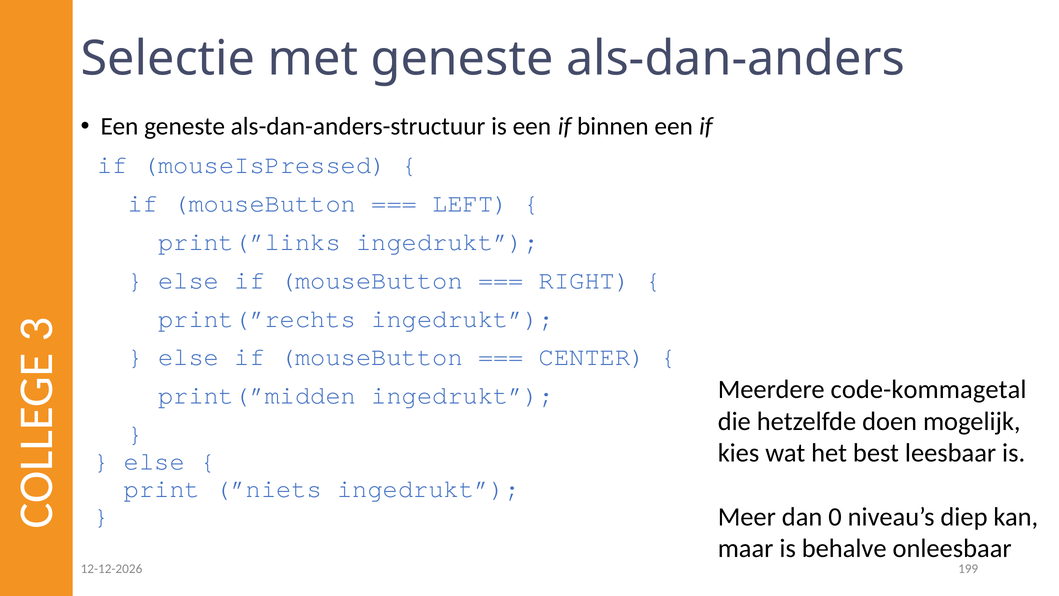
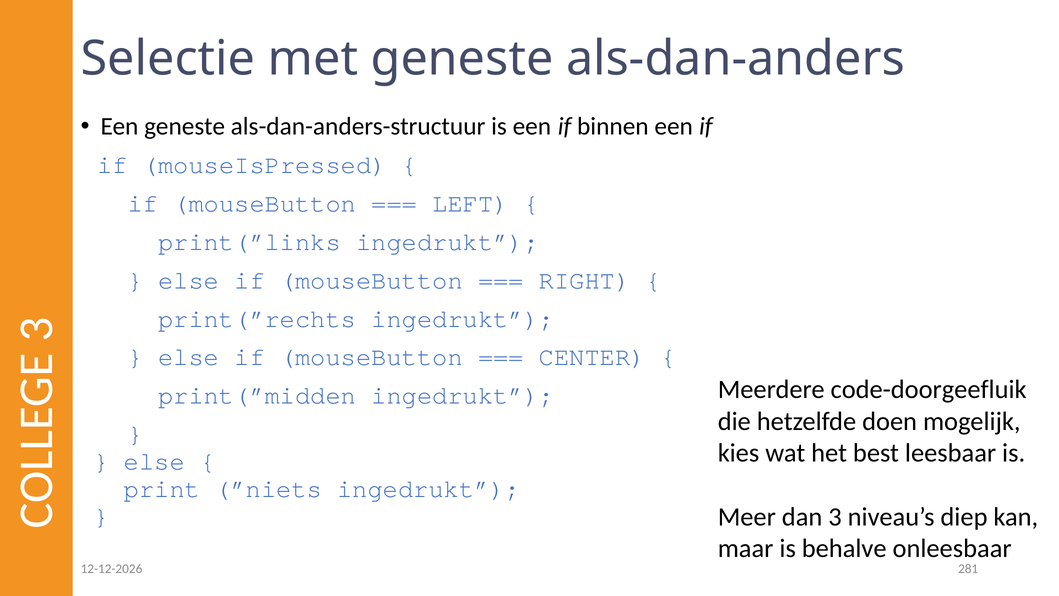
code-kommagetal: code-kommagetal -> code-doorgeefluik
dan 0: 0 -> 3
199: 199 -> 281
